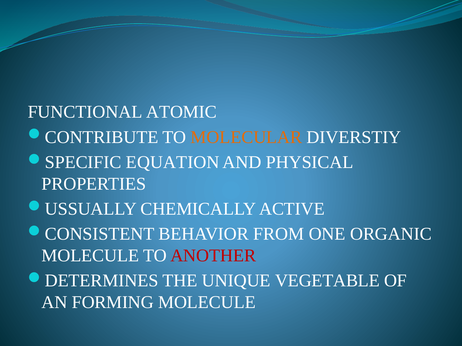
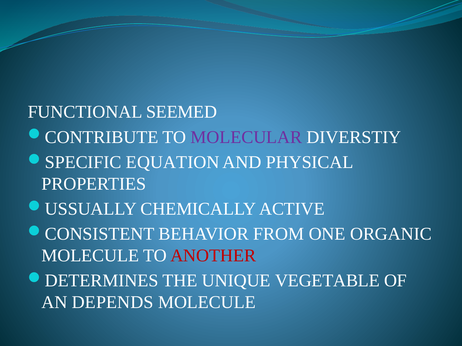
ATOMIC: ATOMIC -> SEEMED
MOLECULAR colour: orange -> purple
FORMING: FORMING -> DEPENDS
